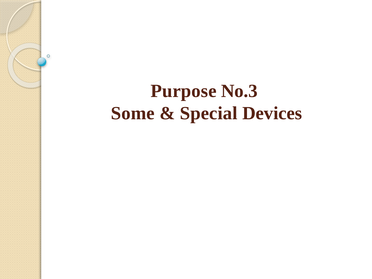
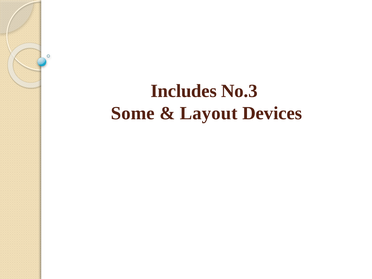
Purpose: Purpose -> Includes
Special: Special -> Layout
